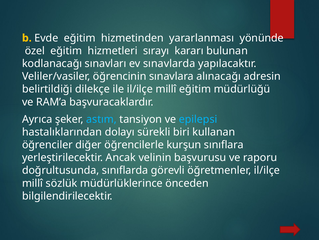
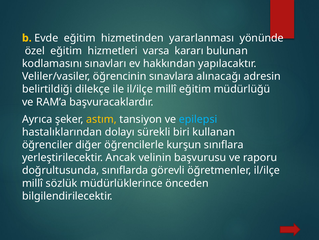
sırayı: sırayı -> varsa
kodlanacağı: kodlanacağı -> kodlamasını
sınavlarda: sınavlarda -> hakkından
astım colour: light blue -> yellow
